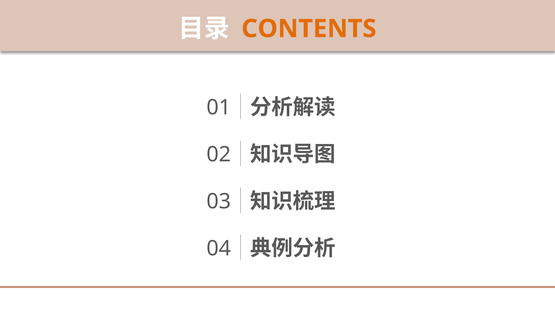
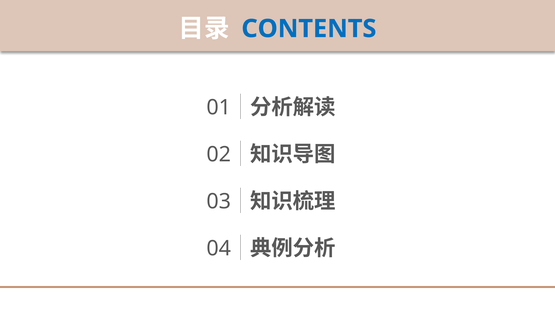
CONTENTS colour: orange -> blue
